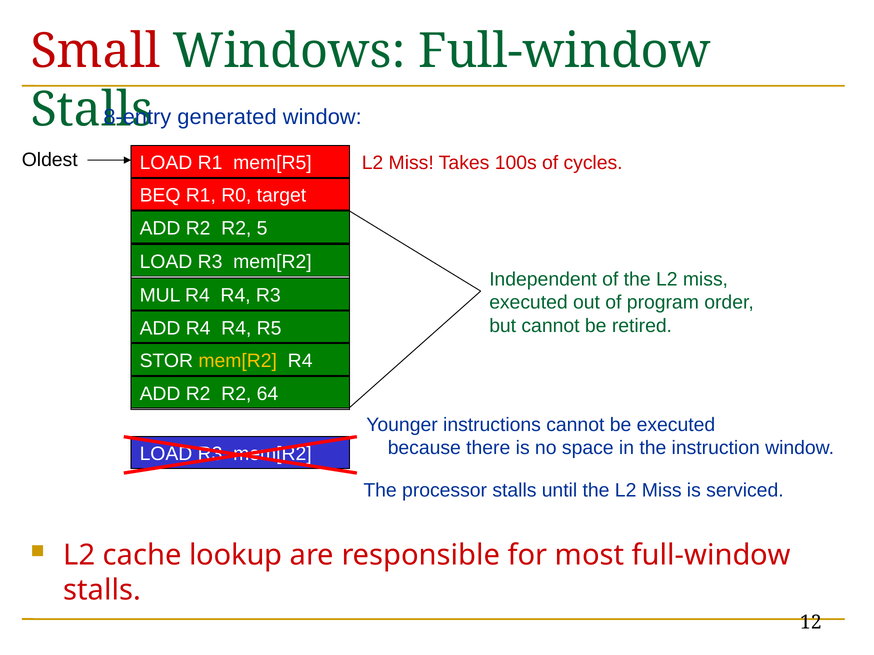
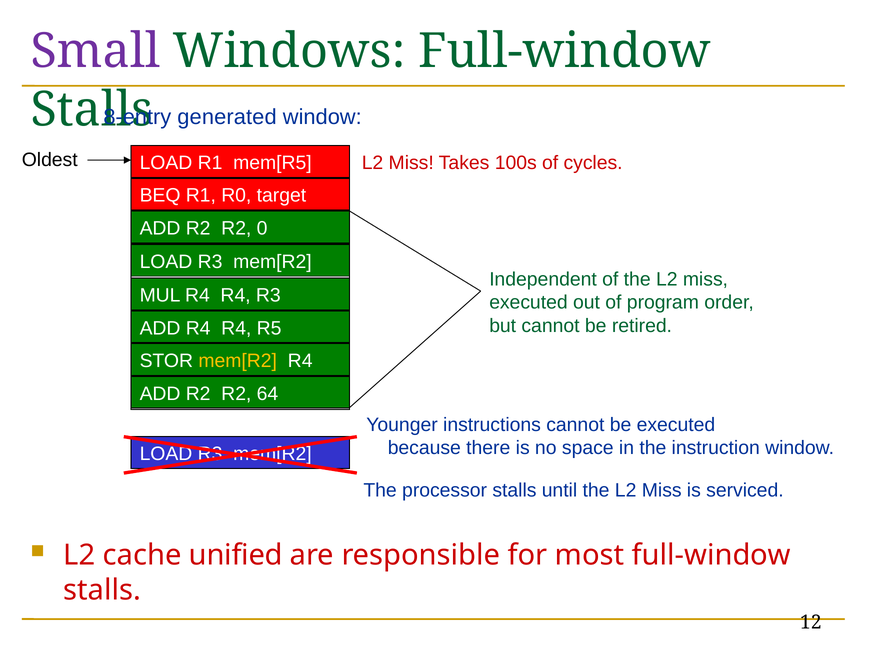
Small colour: red -> purple
5: 5 -> 0
lookup: lookup -> unified
